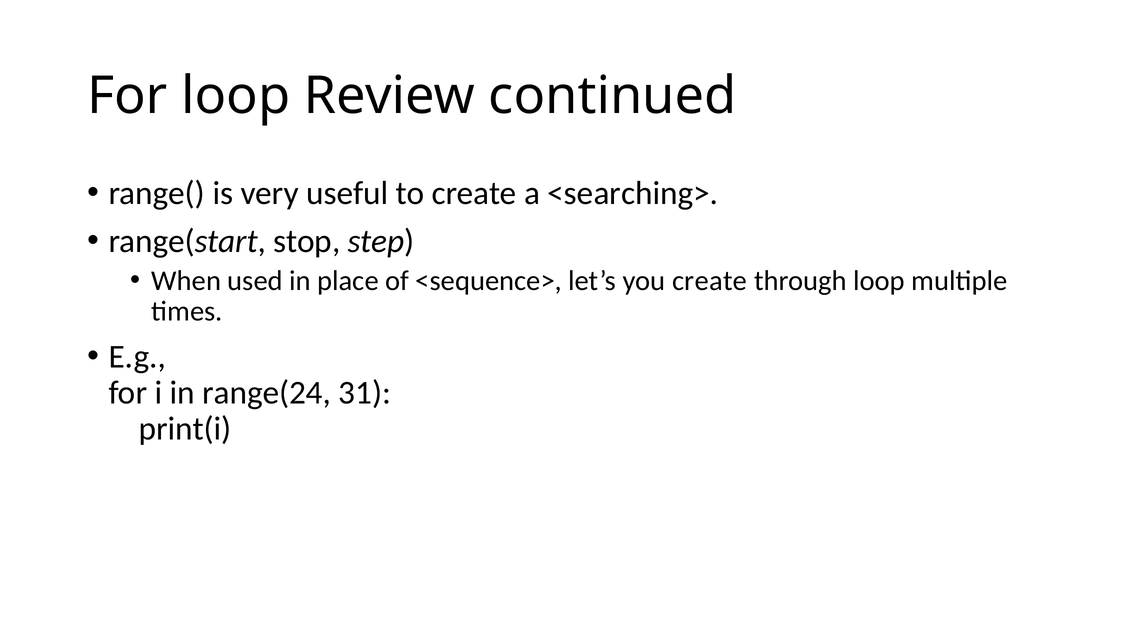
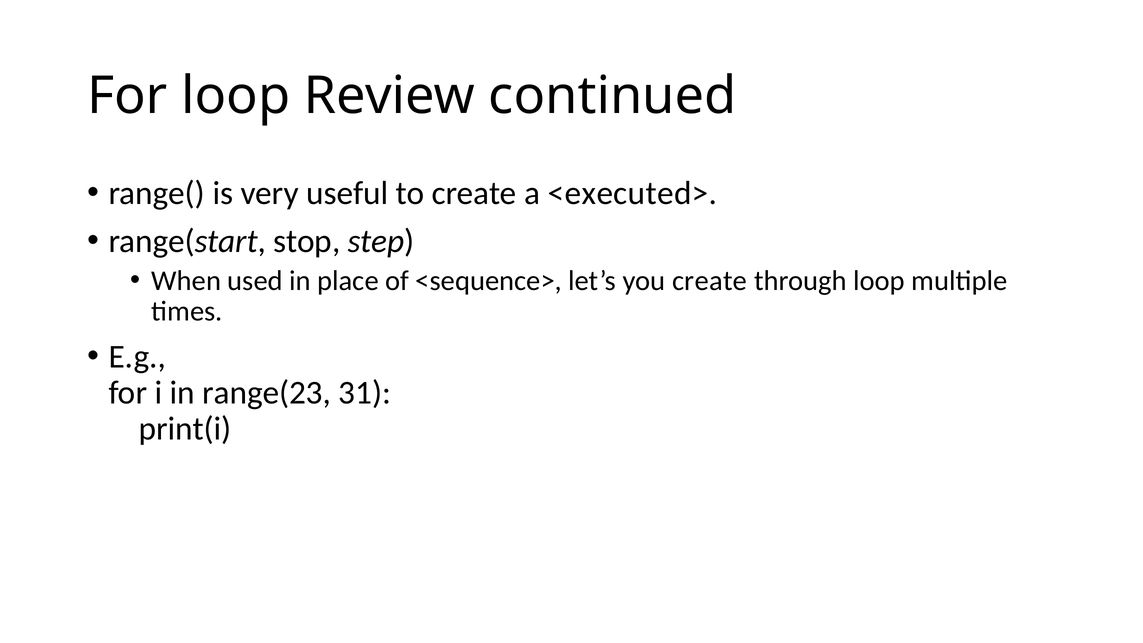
<searching>: <searching> -> <executed>
range(24: range(24 -> range(23
